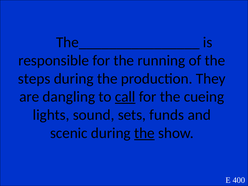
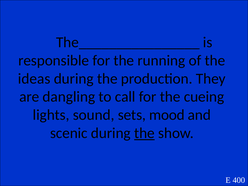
steps: steps -> ideas
call underline: present -> none
funds: funds -> mood
